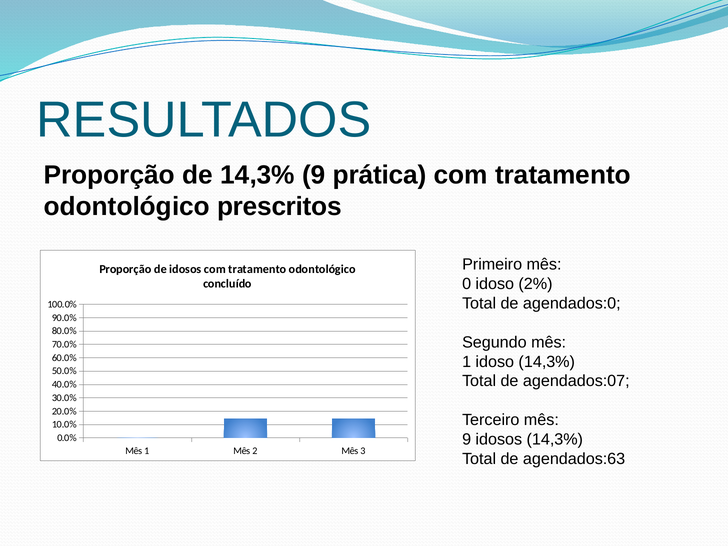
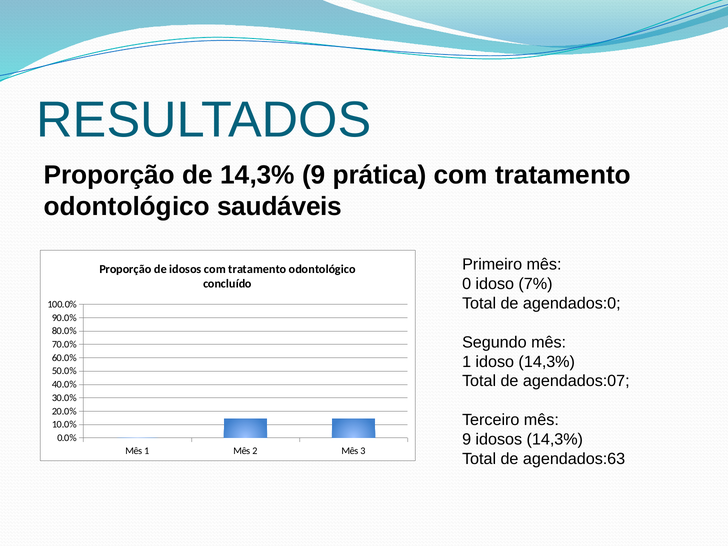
prescritos: prescritos -> saudáveis
2%: 2% -> 7%
